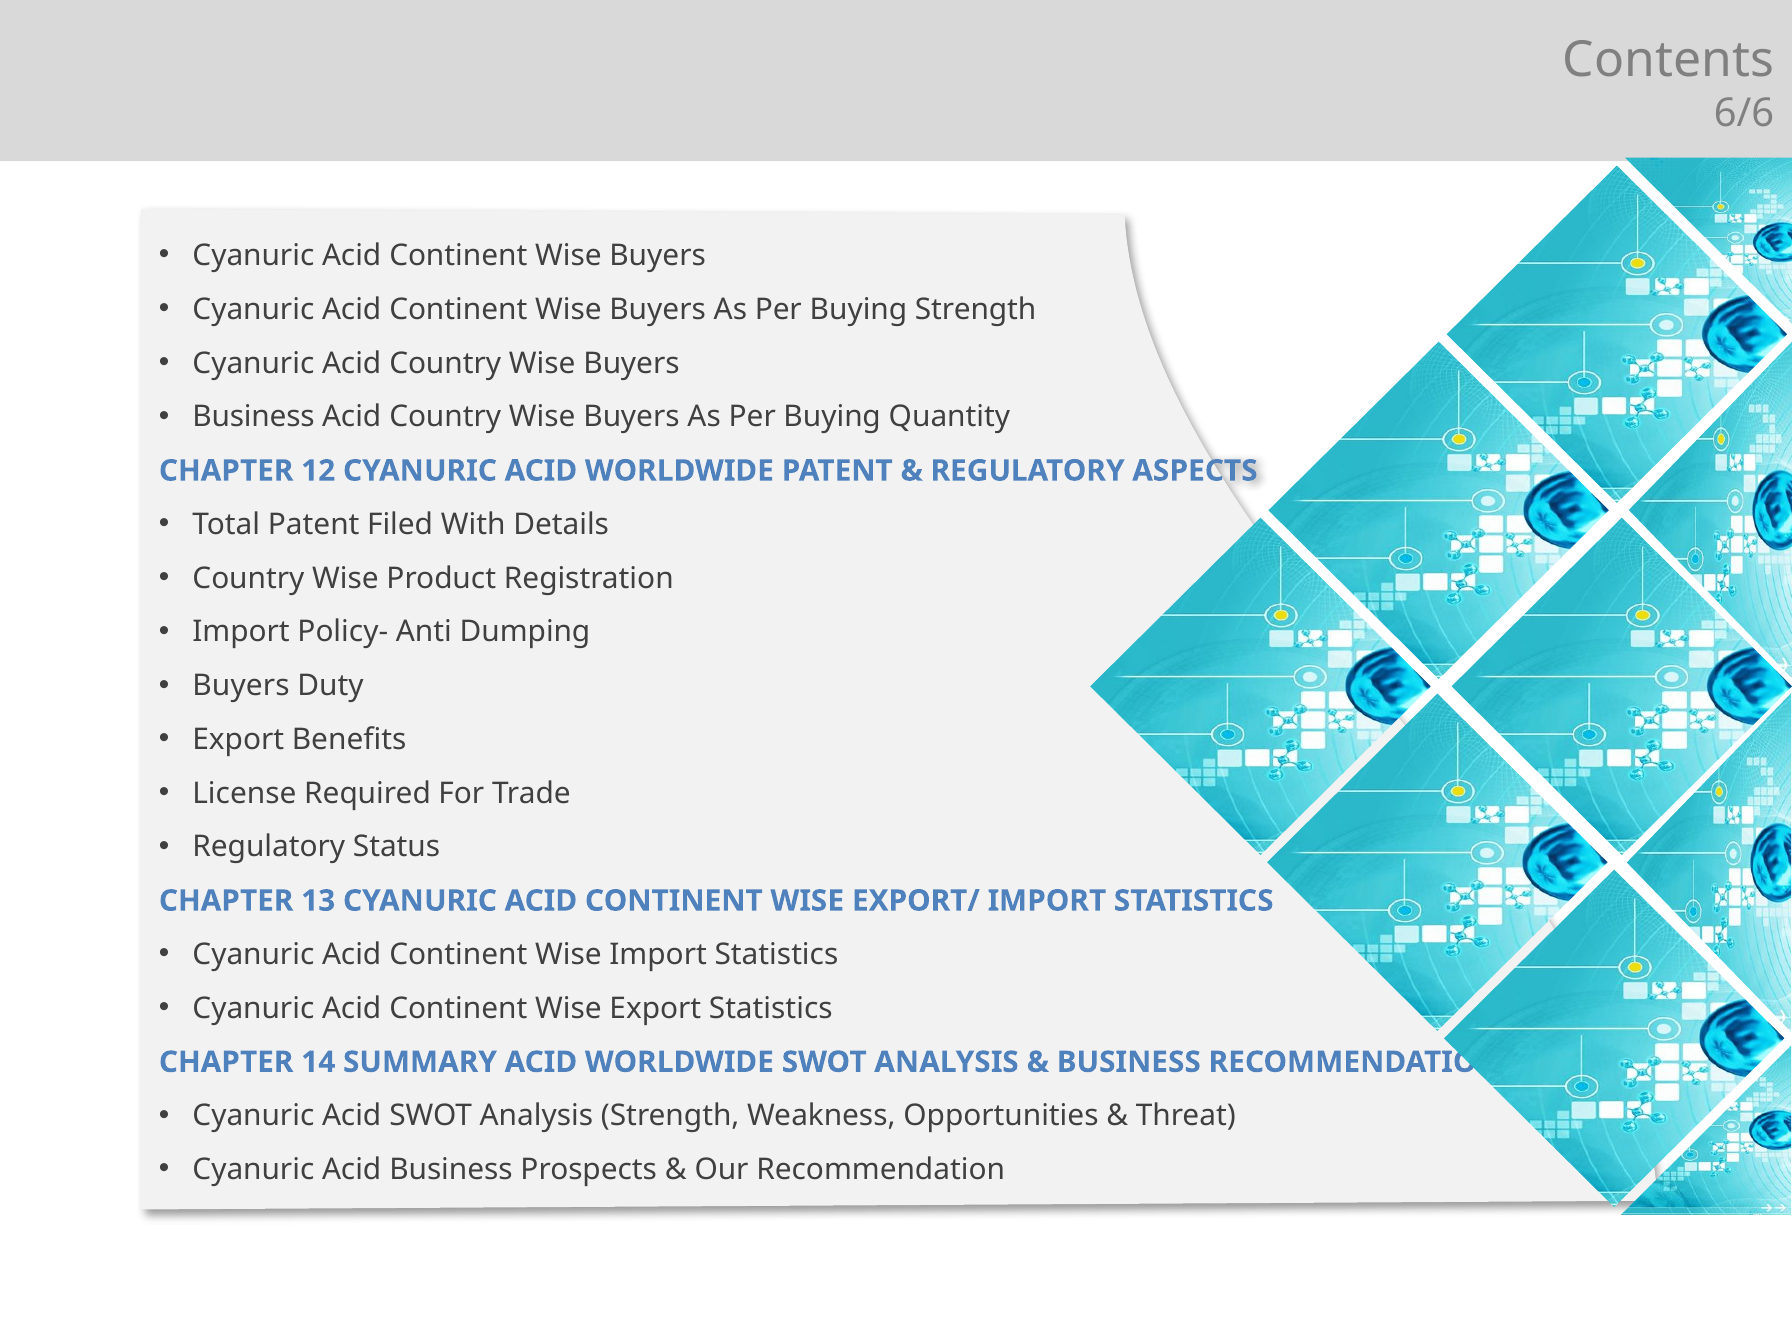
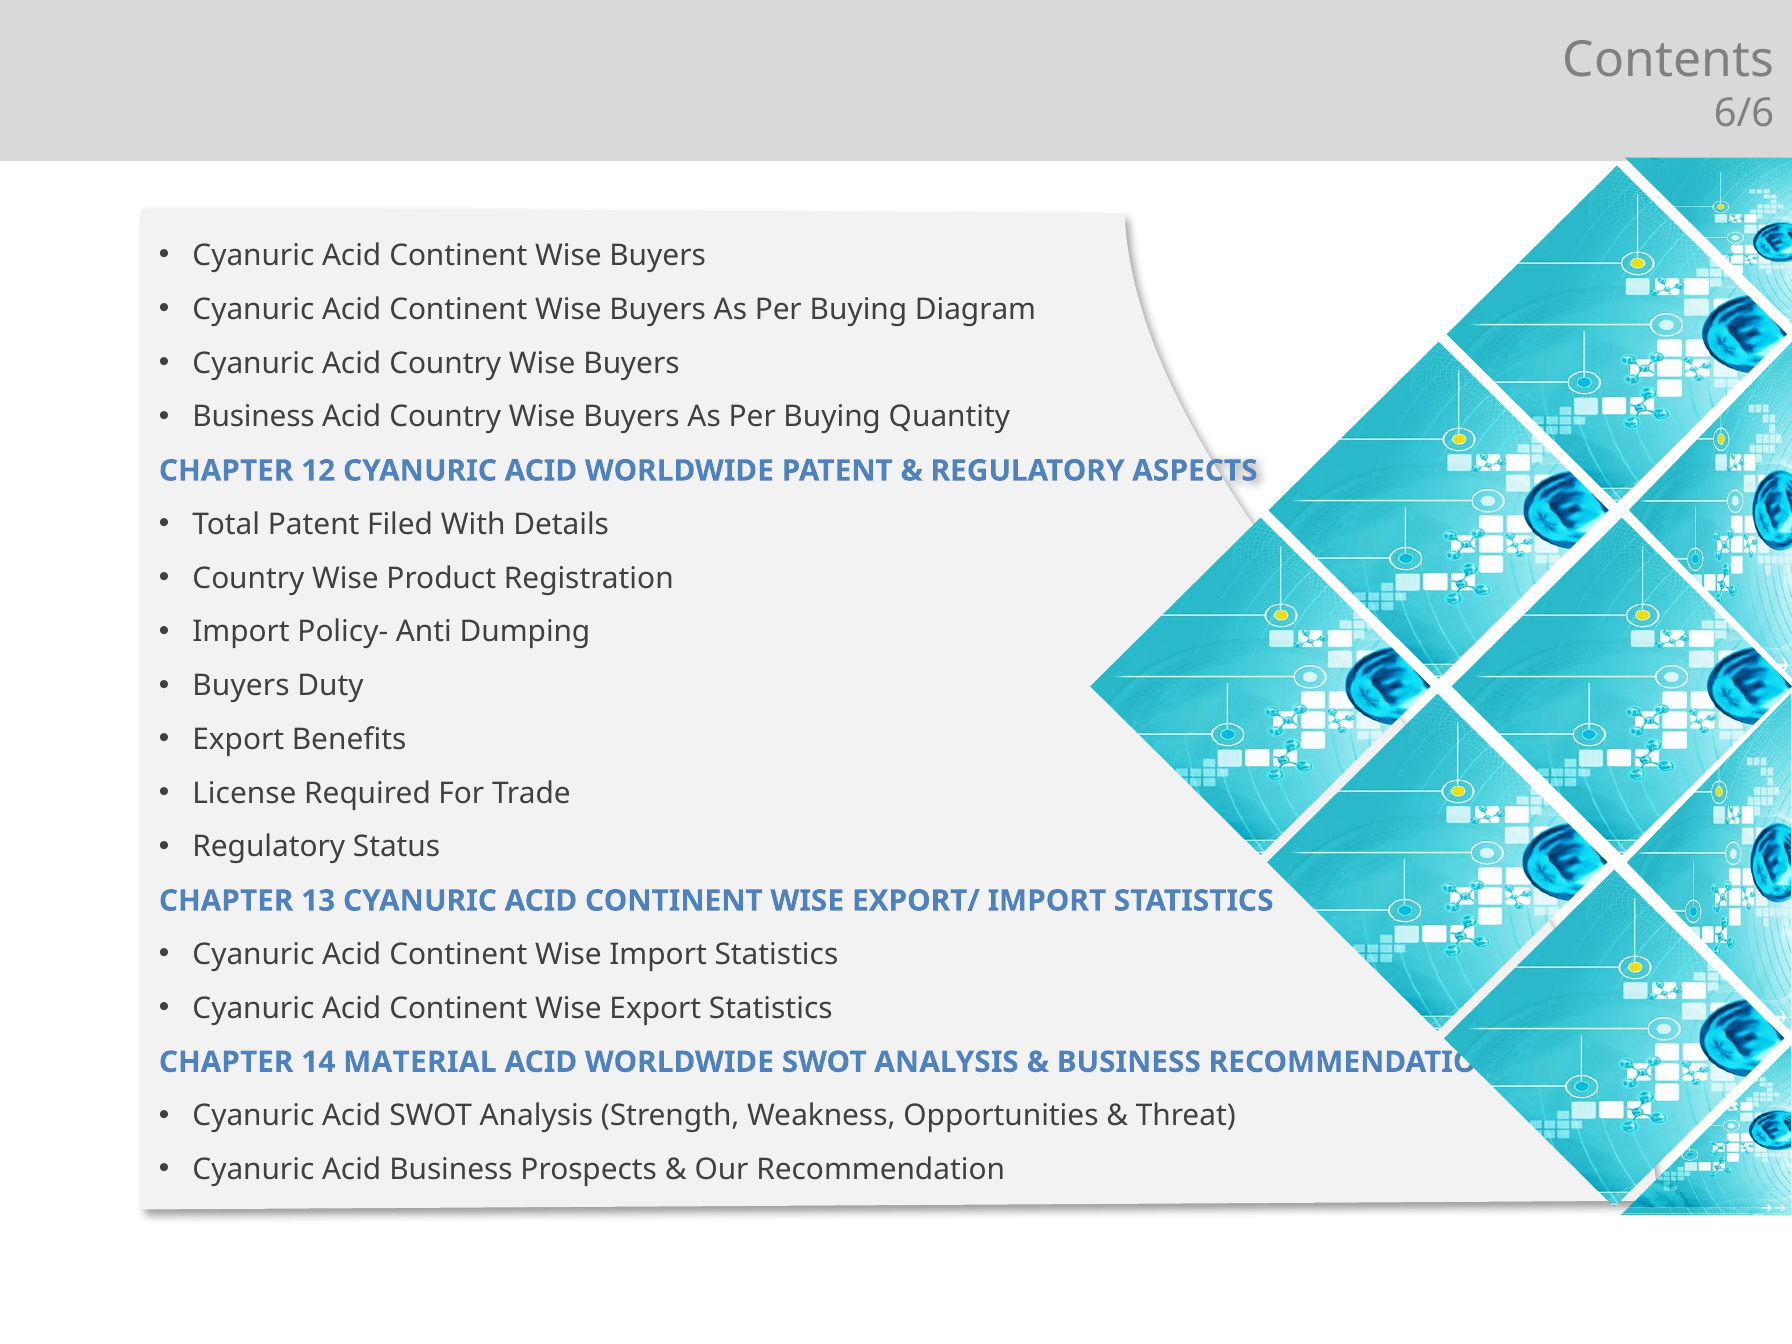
Buying Strength: Strength -> Diagram
SUMMARY: SUMMARY -> MATERIAL
